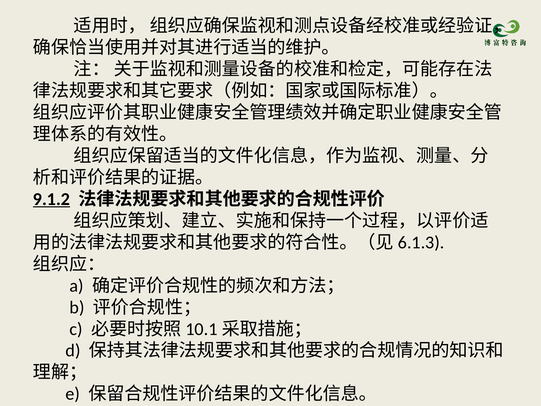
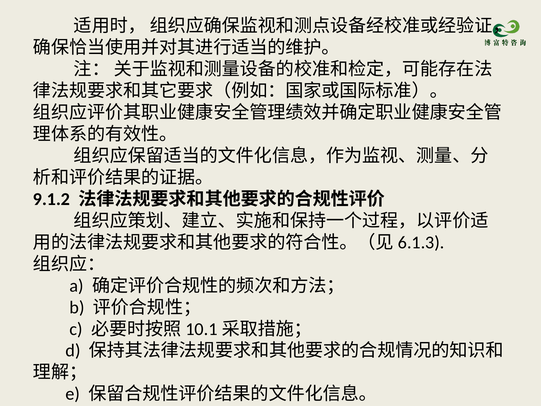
9.1.2 underline: present -> none
